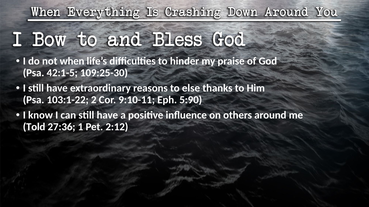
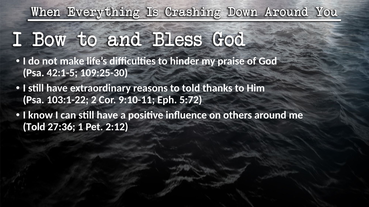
when: when -> make
to else: else -> told
5:90: 5:90 -> 5:72
